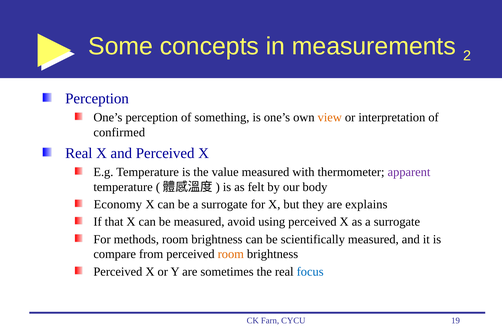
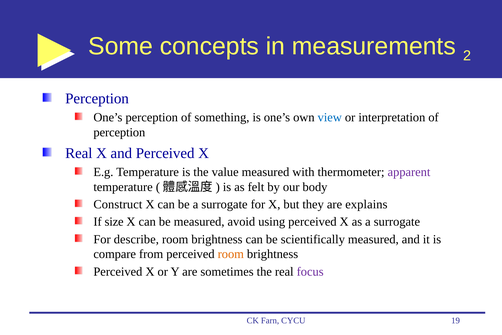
view colour: orange -> blue
confirmed at (119, 132): confirmed -> perception
Economy: Economy -> Construct
that: that -> size
methods: methods -> describe
focus colour: blue -> purple
